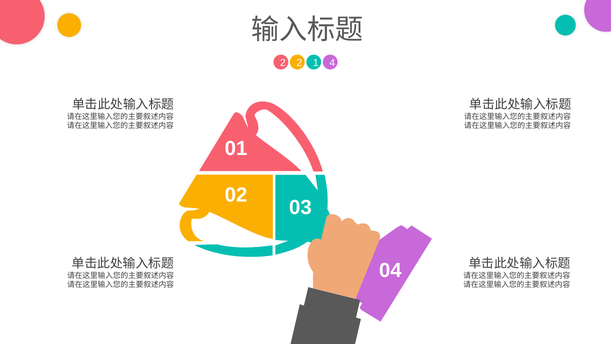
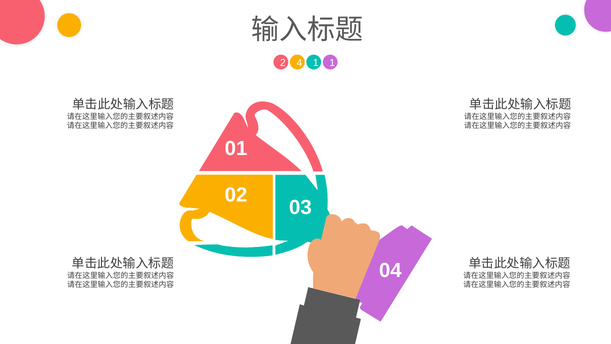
2 2: 2 -> 4
1 4: 4 -> 1
